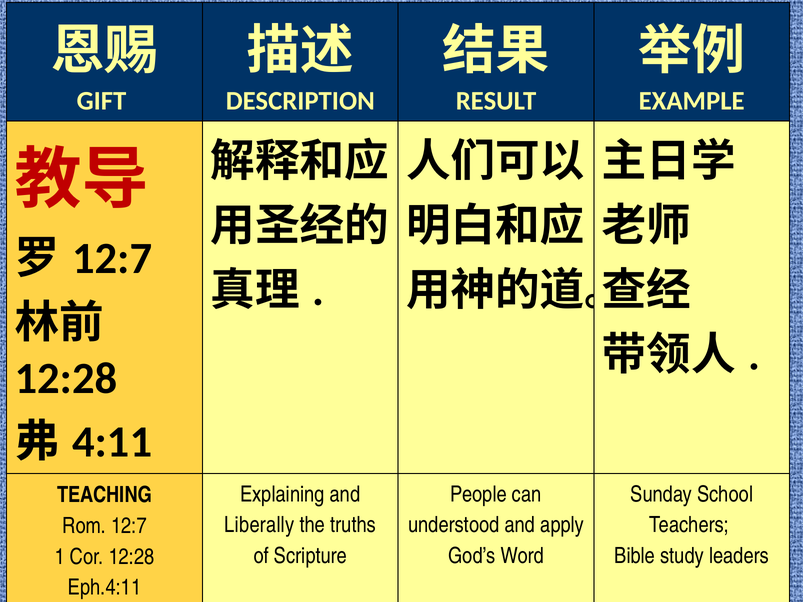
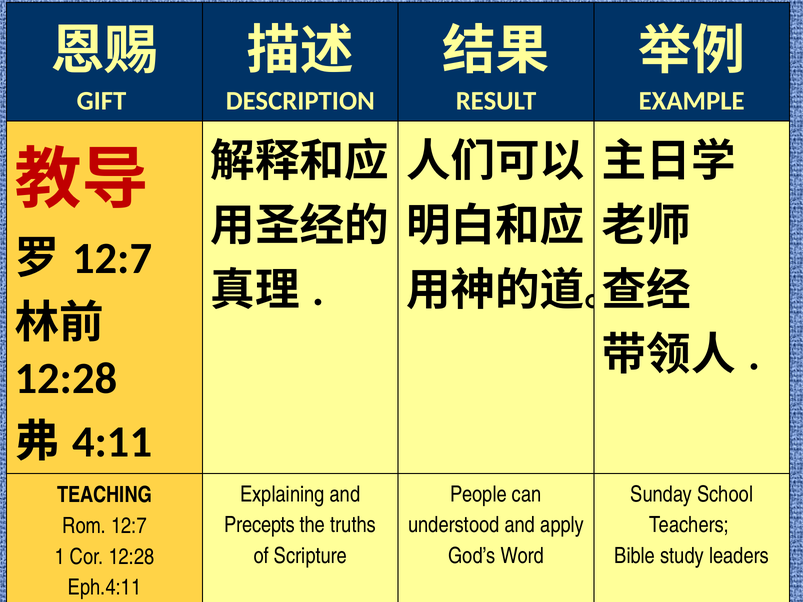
Liberally: Liberally -> Precepts
